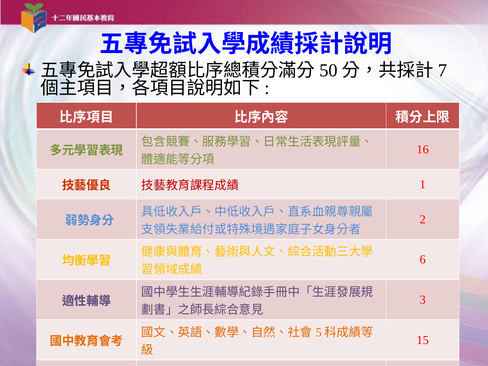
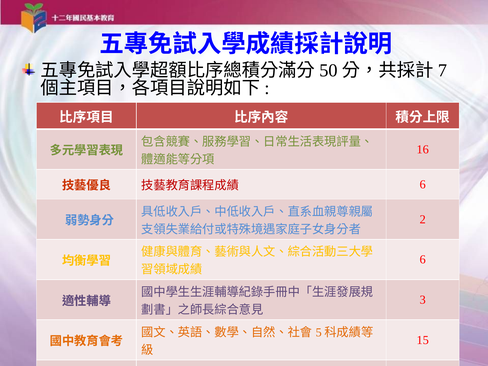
1 at (423, 184): 1 -> 6
